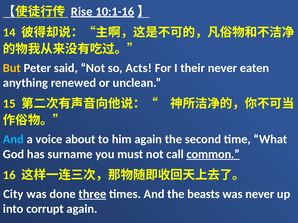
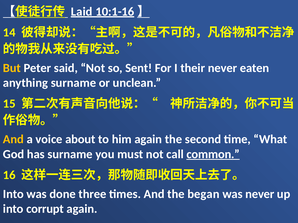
Rise: Rise -> Laid
Acts: Acts -> Sent
anything renewed: renewed -> surname
And at (13, 140) colour: light blue -> yellow
City at (13, 194): City -> Into
three underline: present -> none
beasts: beasts -> began
